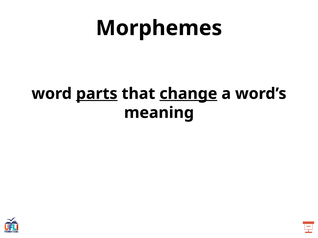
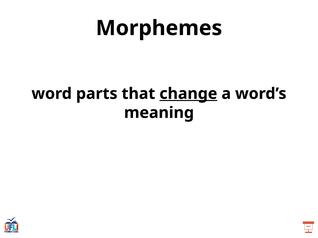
parts underline: present -> none
